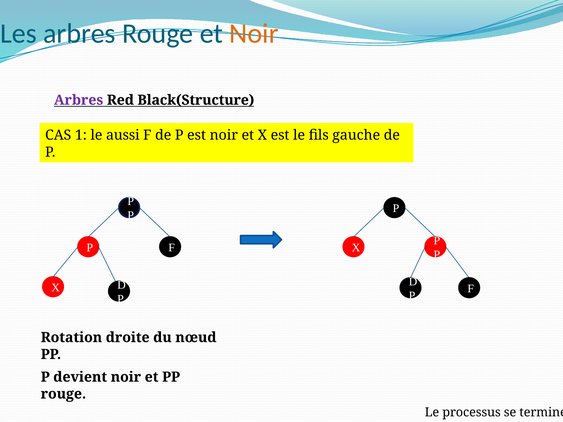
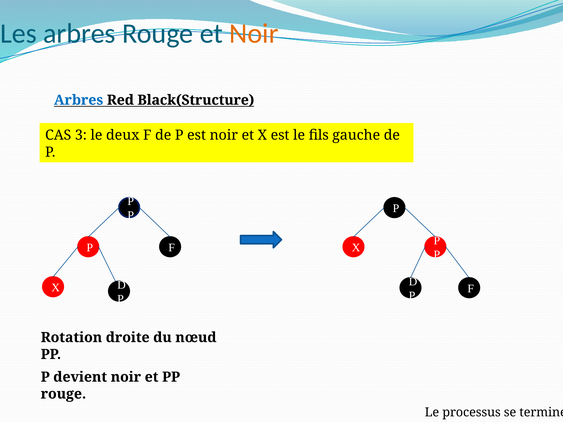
Arbres at (79, 100) colour: purple -> blue
1: 1 -> 3
aussi: aussi -> deux
